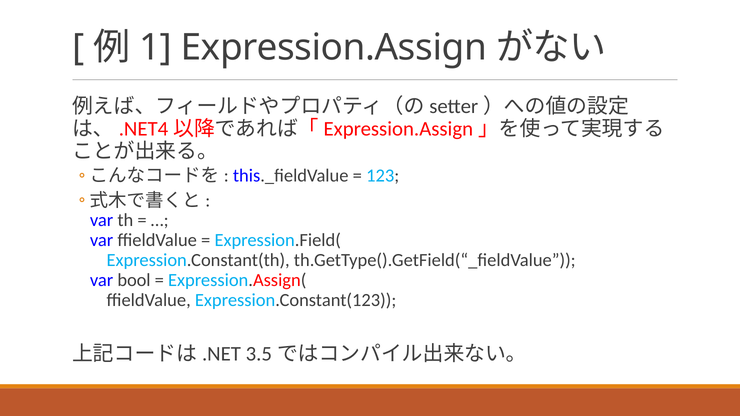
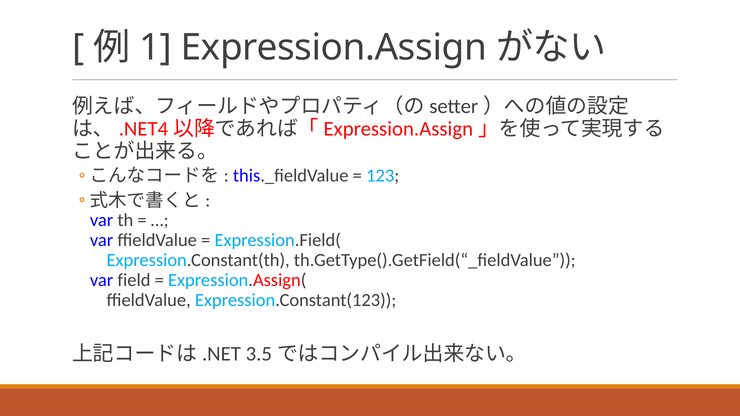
bool: bool -> field
